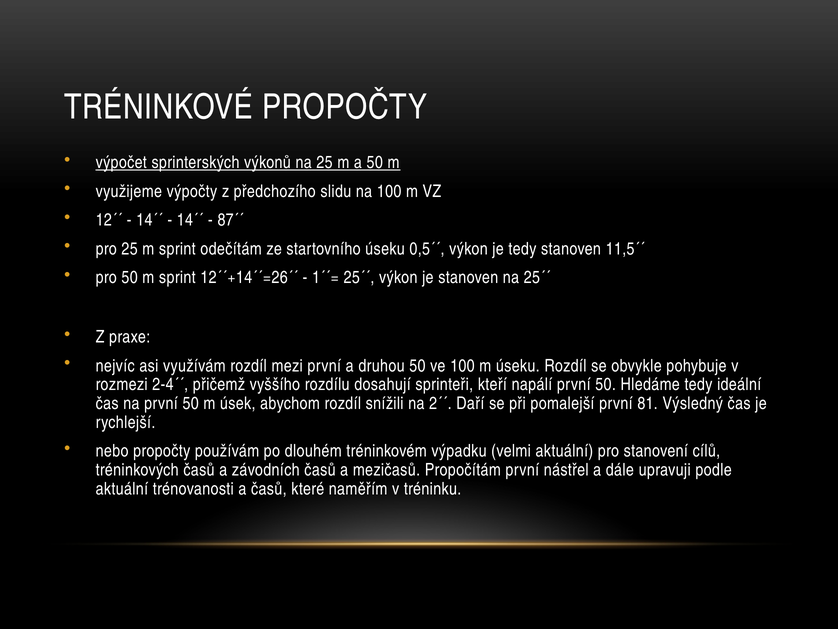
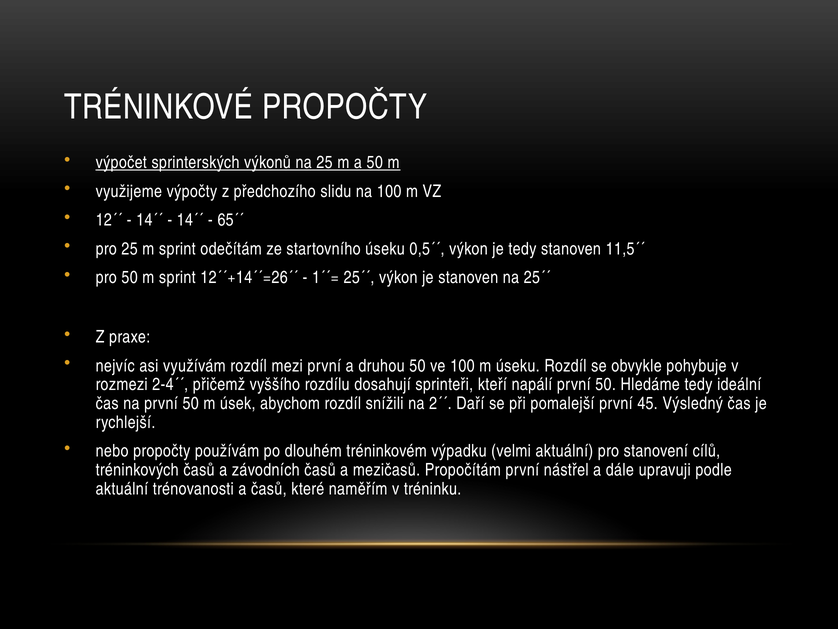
87´´: 87´´ -> 65´´
81: 81 -> 45
